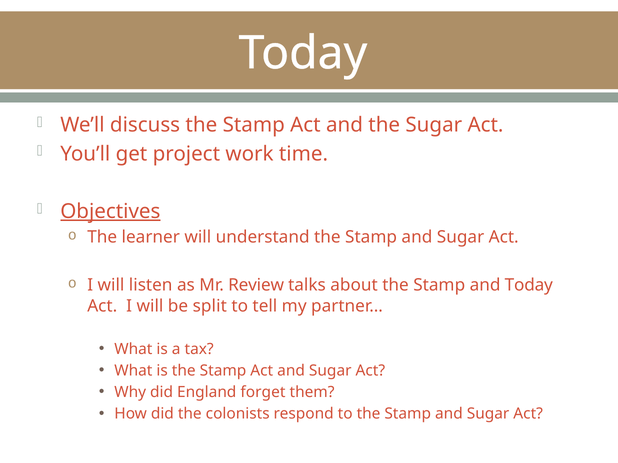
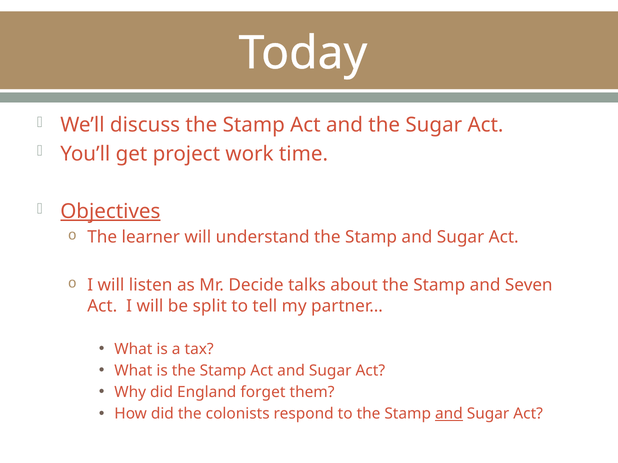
Review: Review -> Decide
and Today: Today -> Seven
and at (449, 414) underline: none -> present
